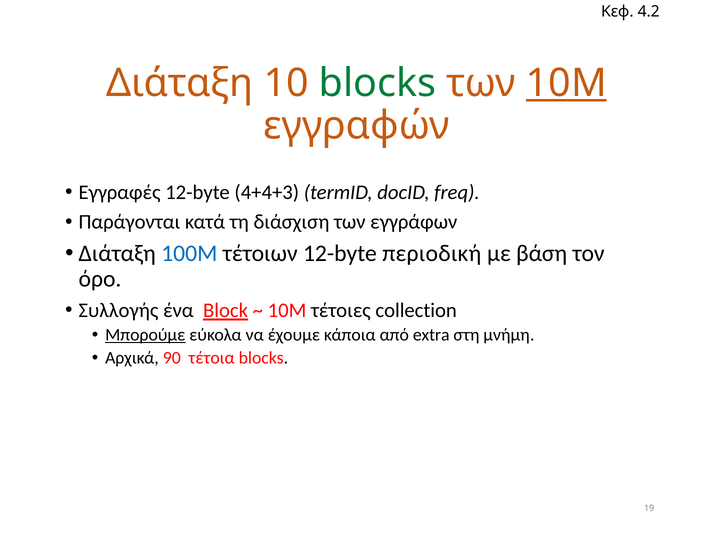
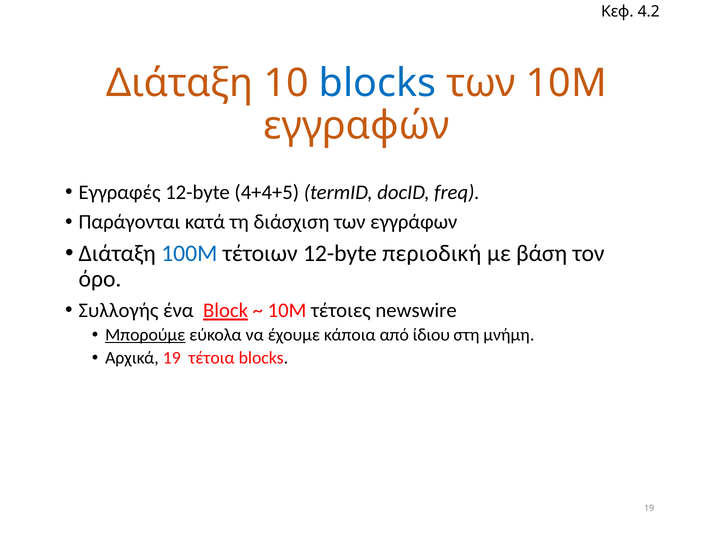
blocks at (377, 83) colour: green -> blue
10M at (566, 83) underline: present -> none
4+4+3: 4+4+3 -> 4+4+5
collection: collection -> newswire
extra: extra -> ίδιου
Αρχικά 90: 90 -> 19
